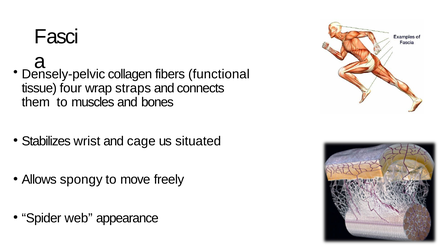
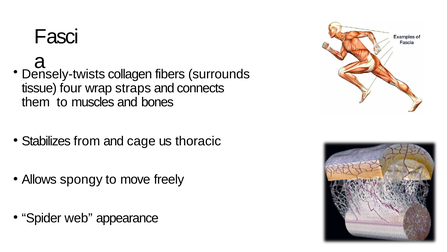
Densely-pelvic: Densely-pelvic -> Densely-twists
functional: functional -> surrounds
wrist: wrist -> from
situated: situated -> thoracic
